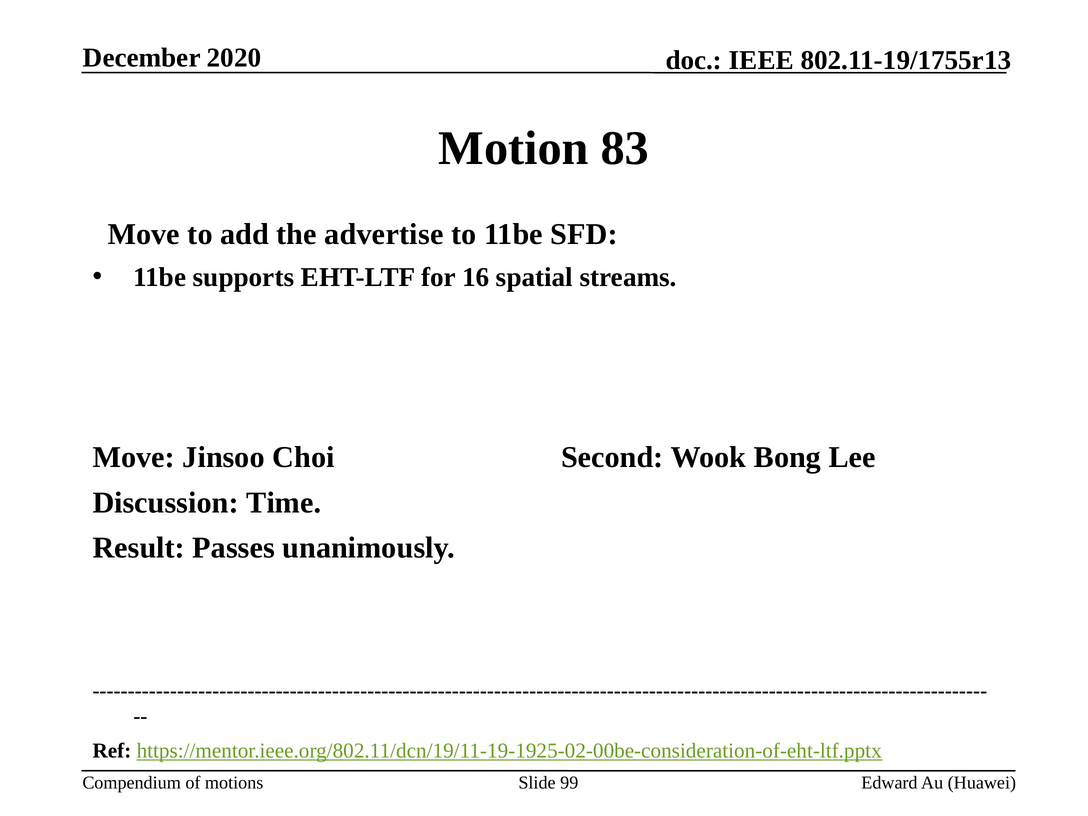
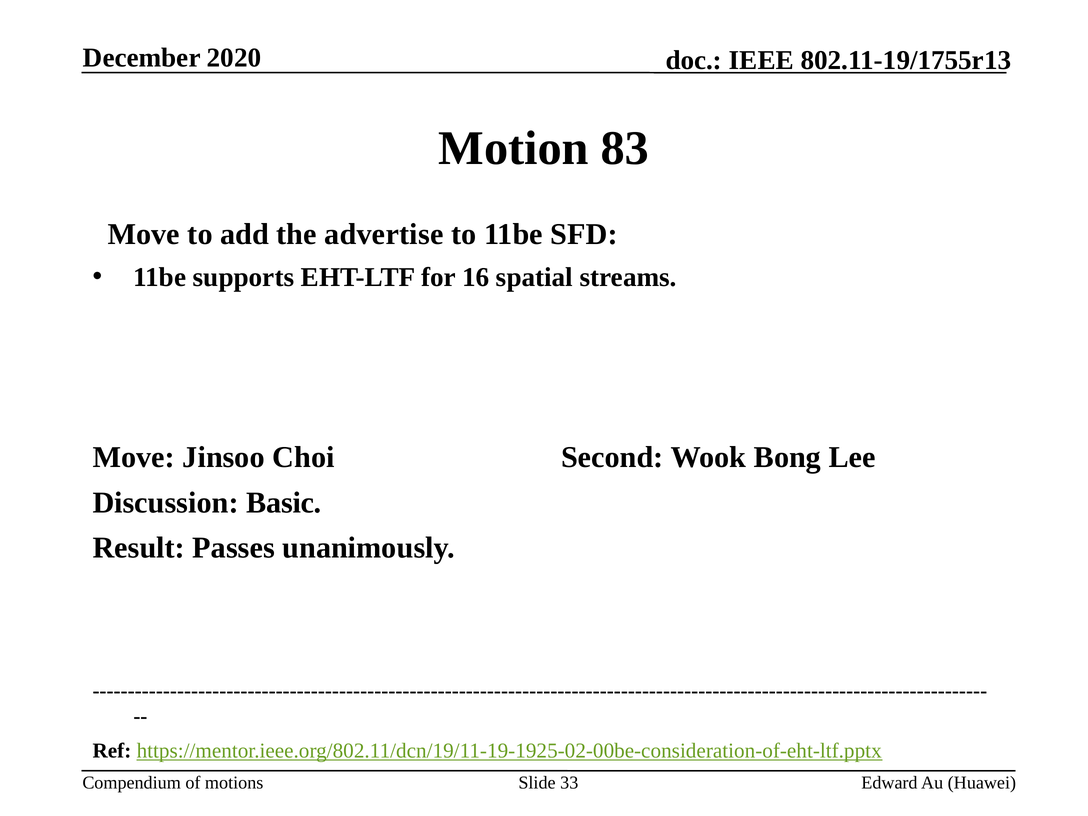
Time: Time -> Basic
99: 99 -> 33
